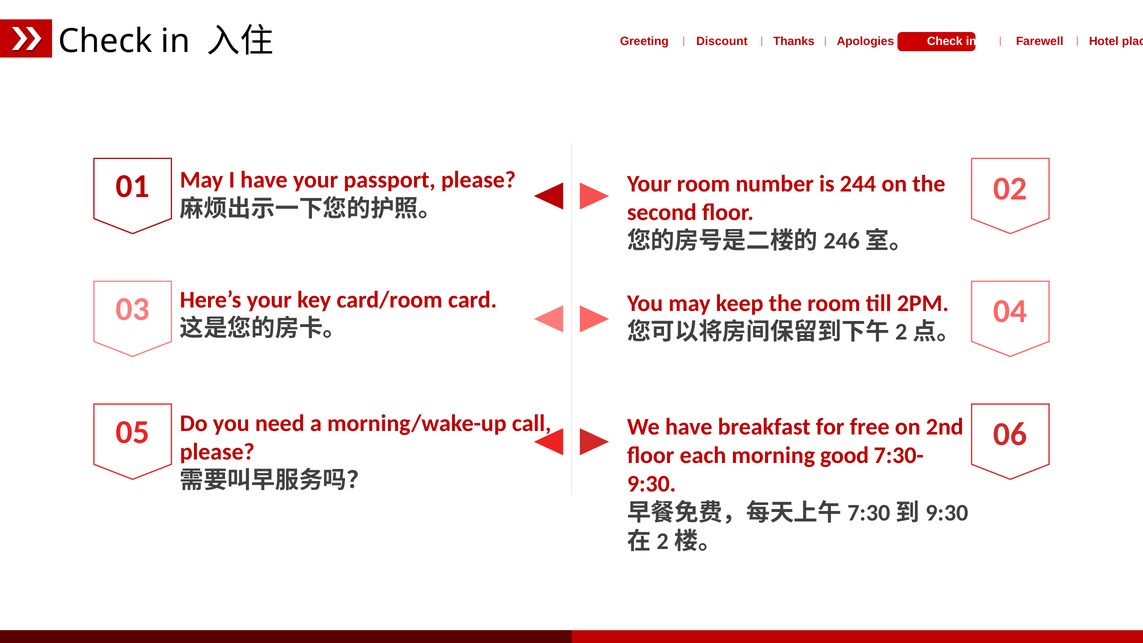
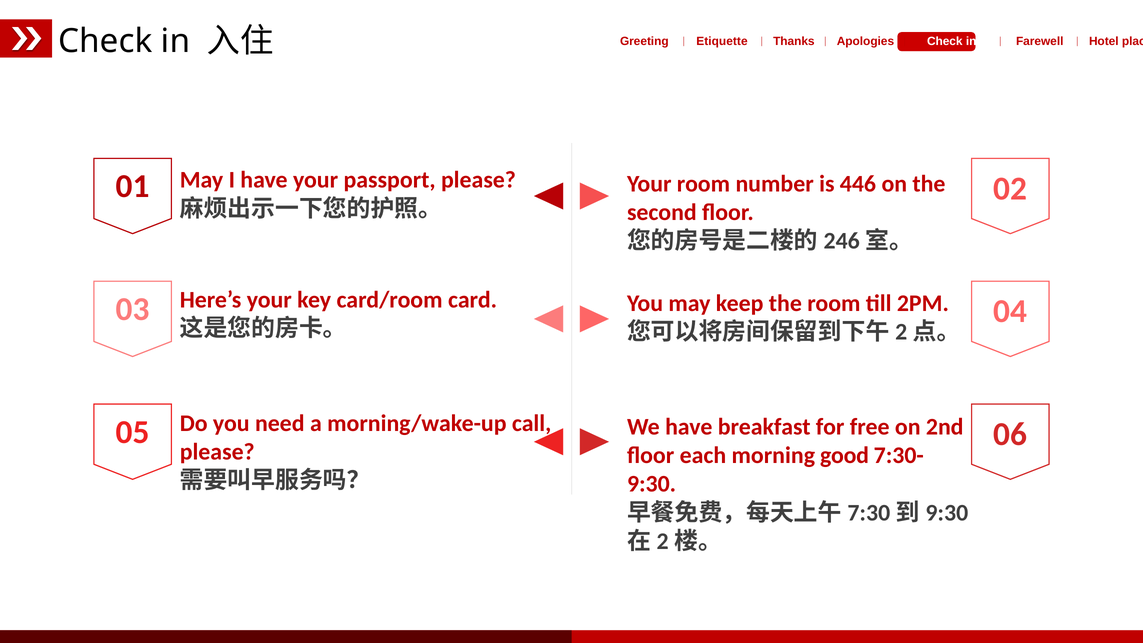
Discount: Discount -> Etiquette
244: 244 -> 446
